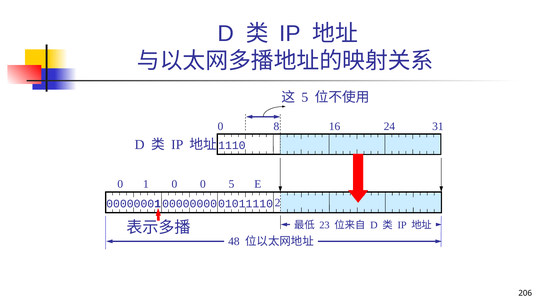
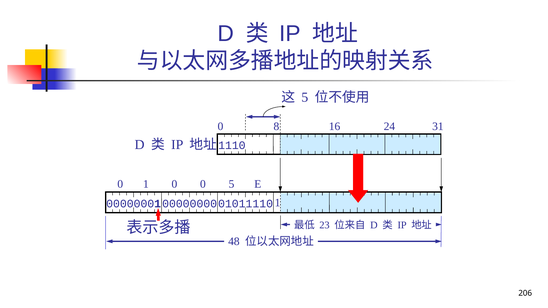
01011110 2: 2 -> 1
